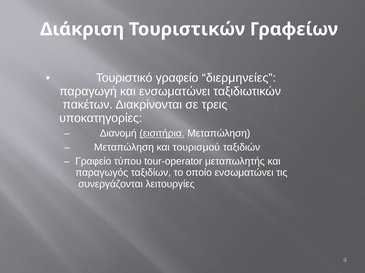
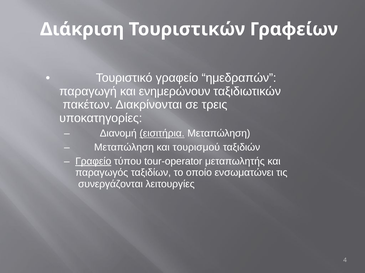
διερμηνείες: διερμηνείες -> ημεδραπών
και ενσωματώνει: ενσωματώνει -> ενημερώνουν
Γραφείο at (93, 162) underline: none -> present
